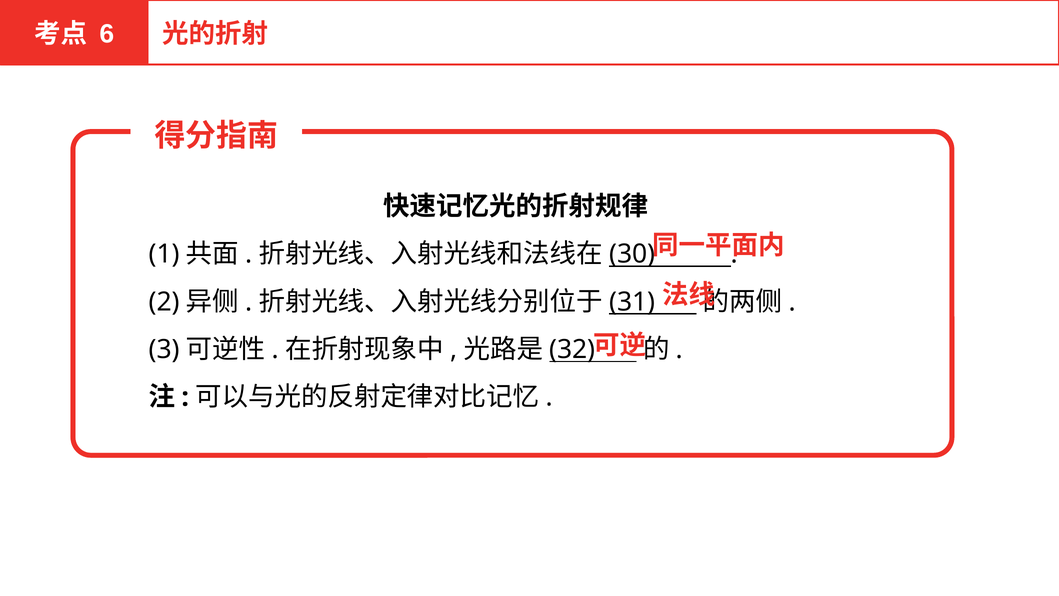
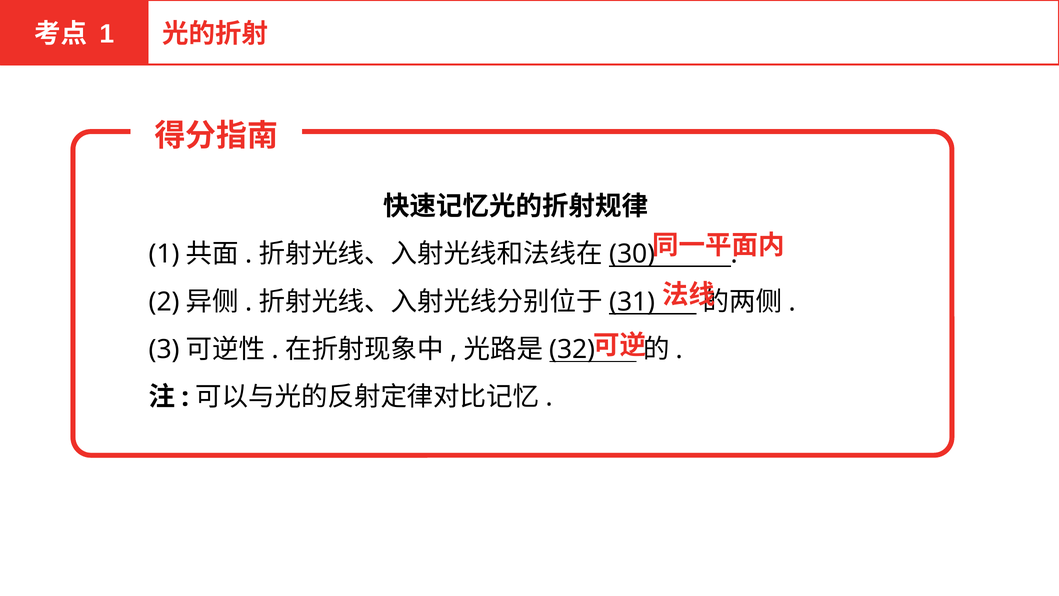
6 at (107, 34): 6 -> 1
